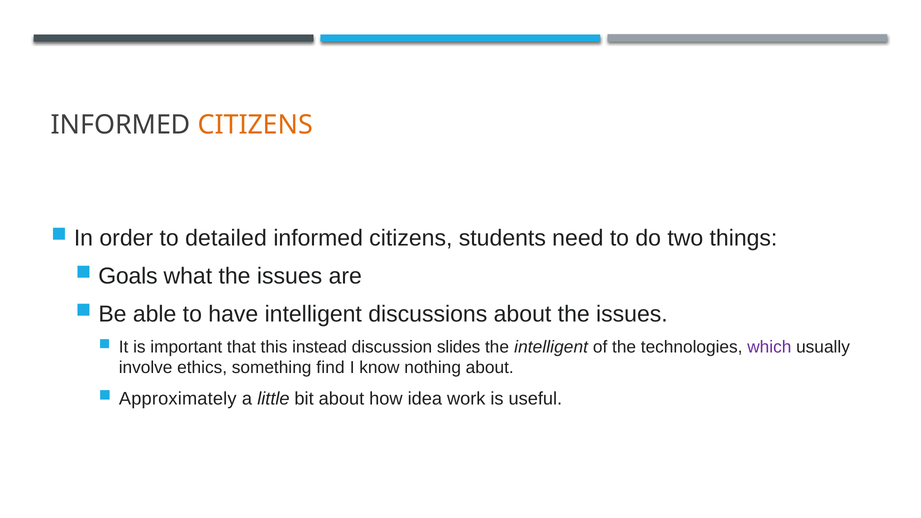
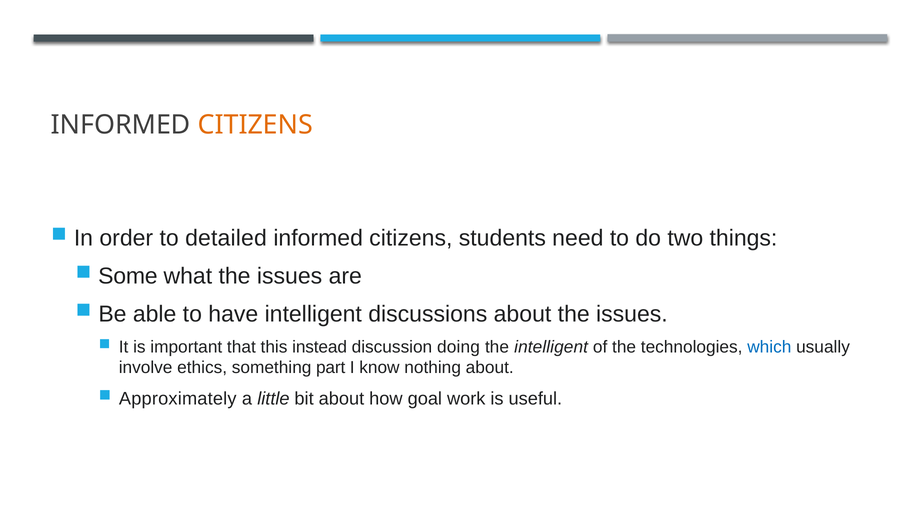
Goals: Goals -> Some
slides: slides -> doing
which colour: purple -> blue
find: find -> part
idea: idea -> goal
